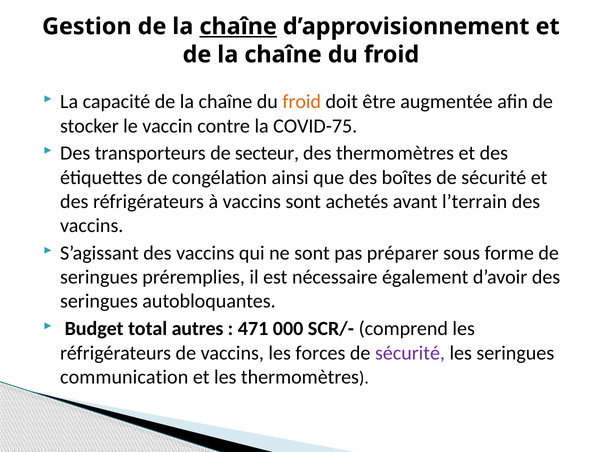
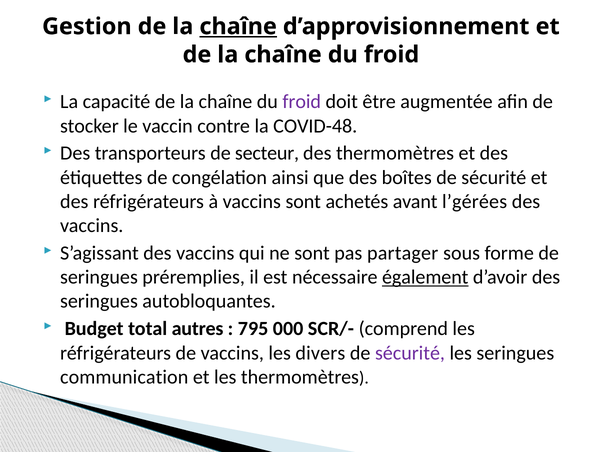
froid at (302, 102) colour: orange -> purple
COVID-75: COVID-75 -> COVID-48
l’terrain: l’terrain -> l’gérées
préparer: préparer -> partager
également underline: none -> present
471: 471 -> 795
forces: forces -> divers
